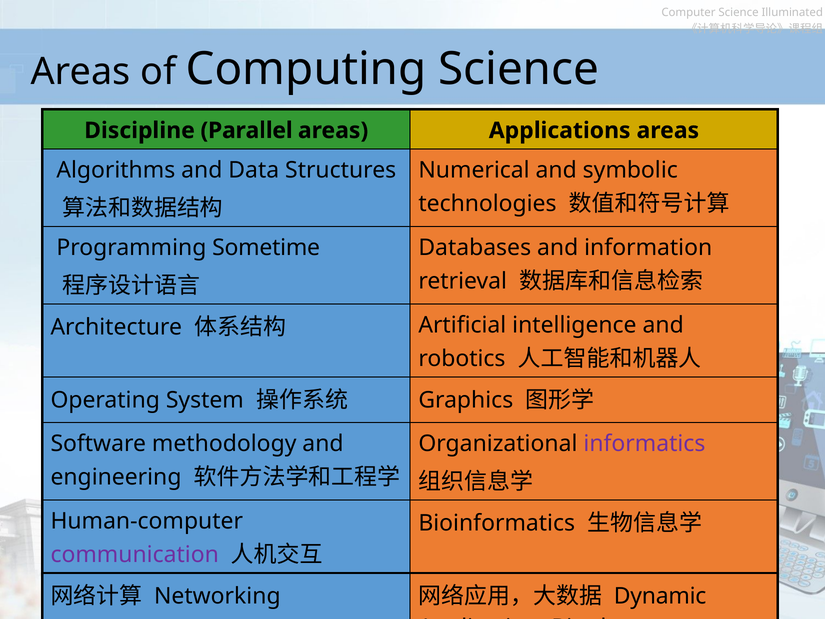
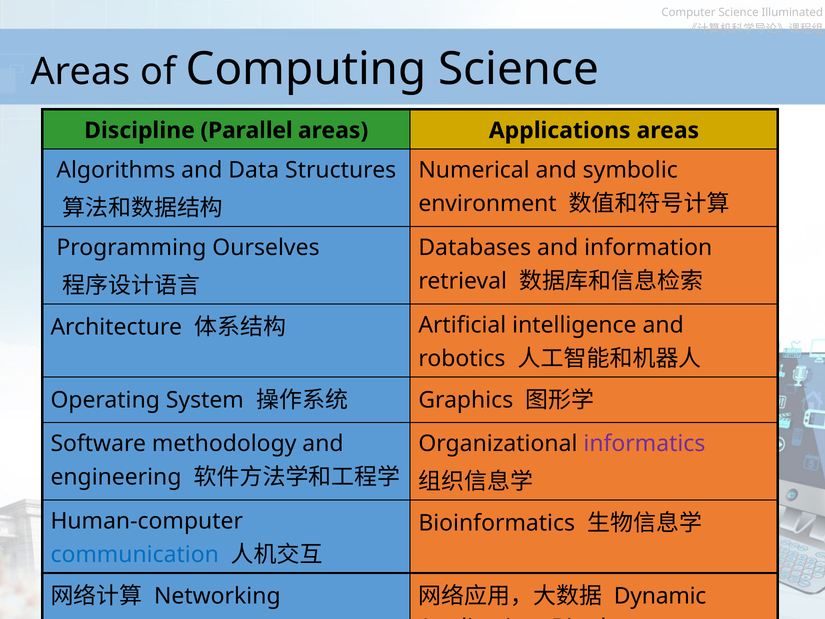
technologies: technologies -> environment
Sometime: Sometime -> Ourselves
communication colour: purple -> blue
